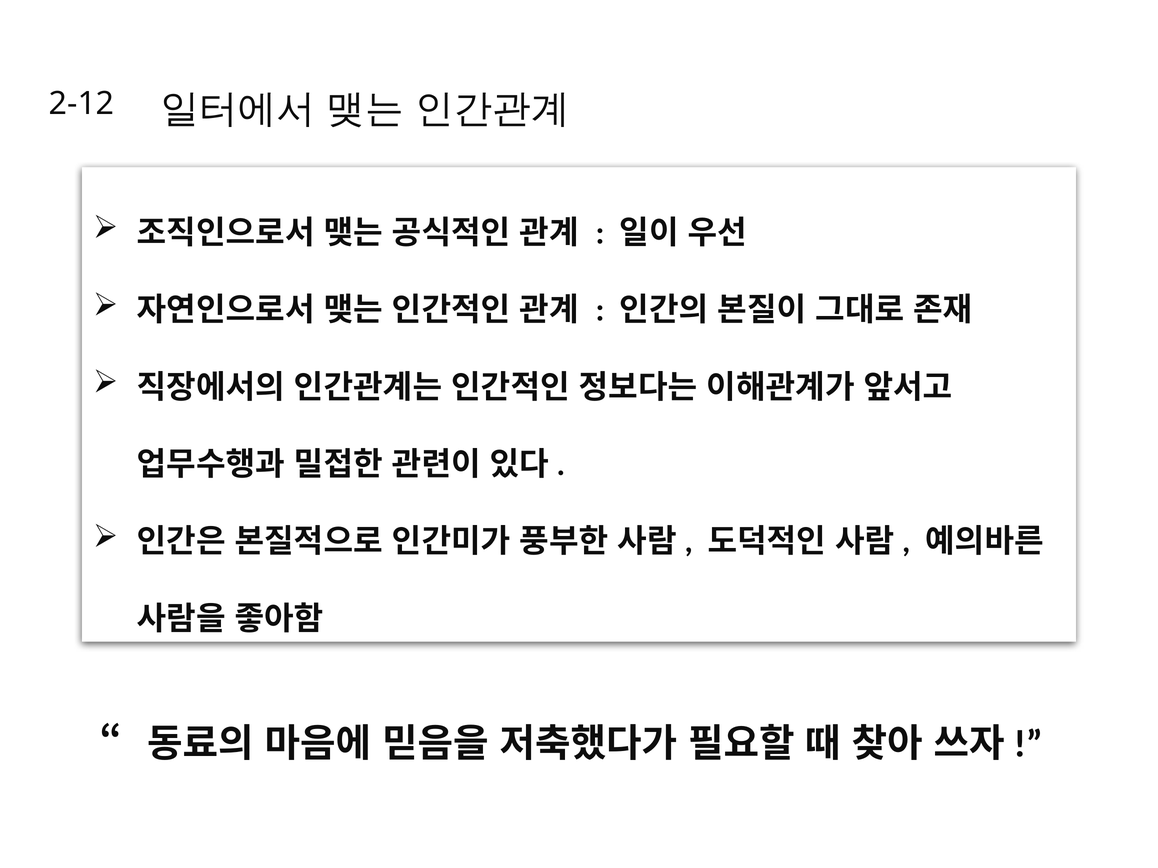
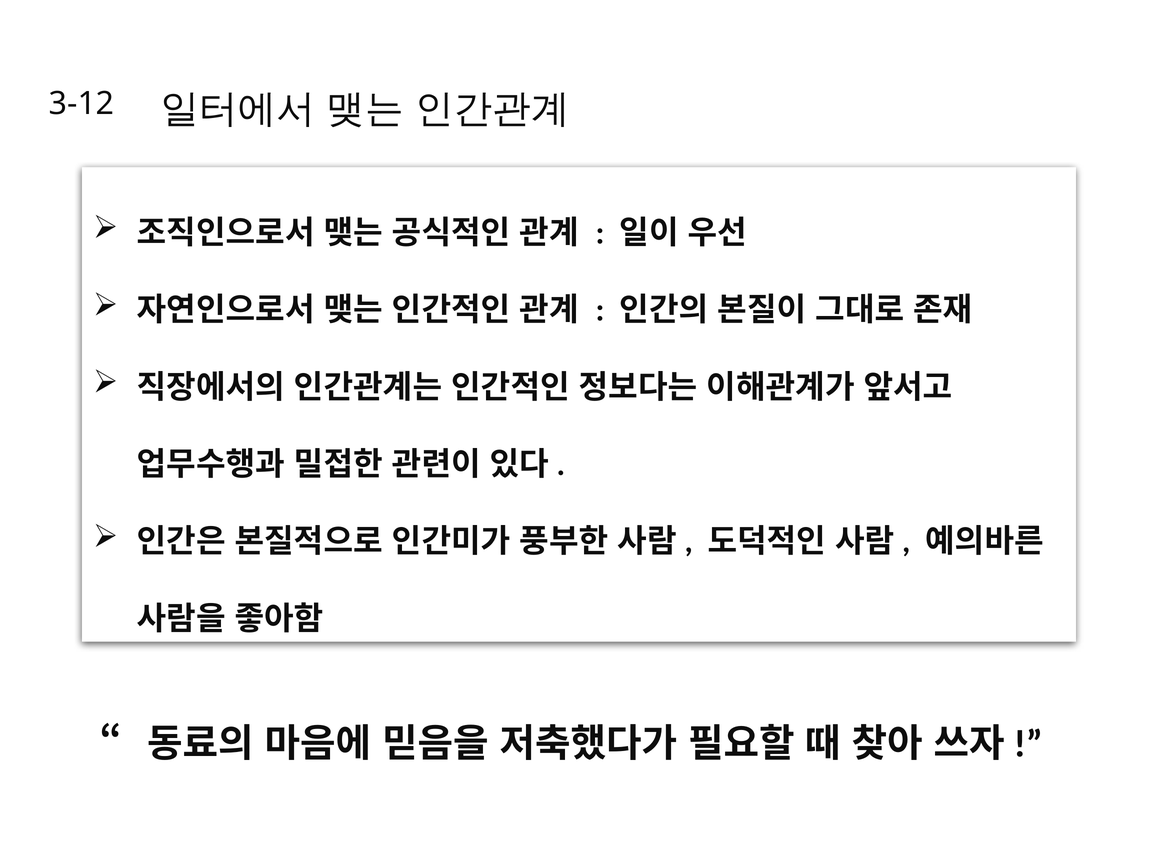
2-12: 2-12 -> 3-12
